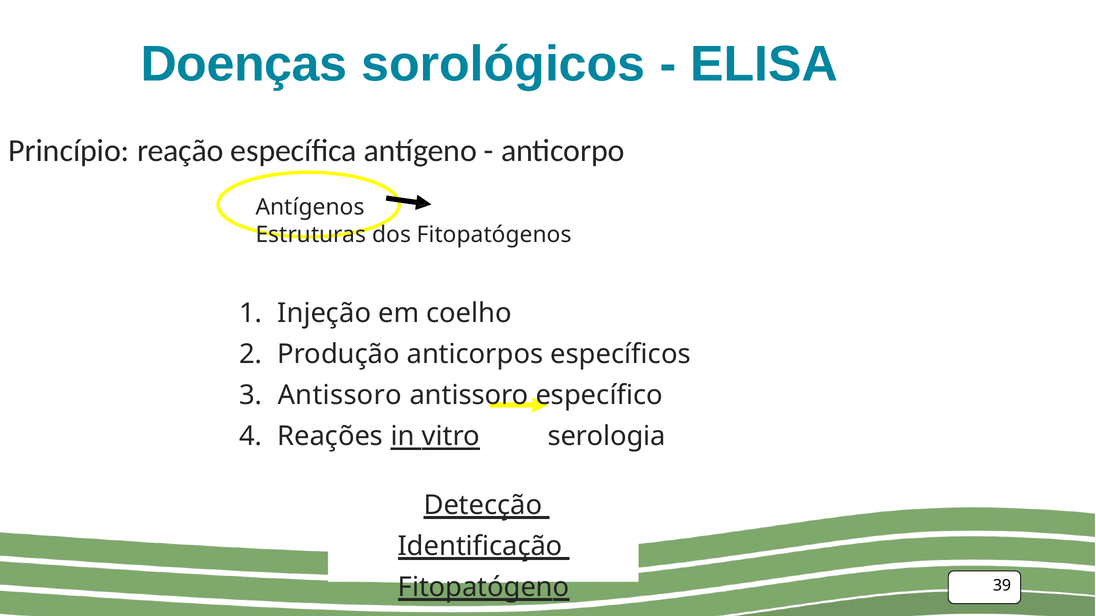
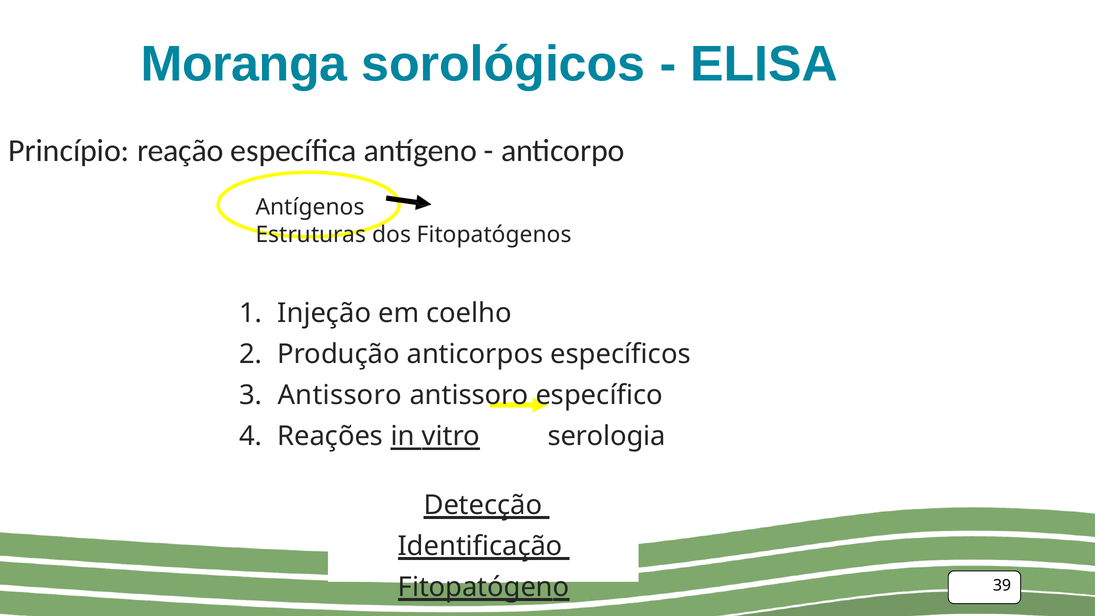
Doenças: Doenças -> Moranga
